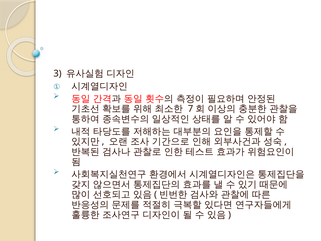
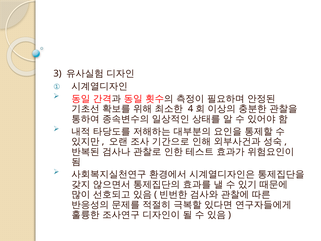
7: 7 -> 4
